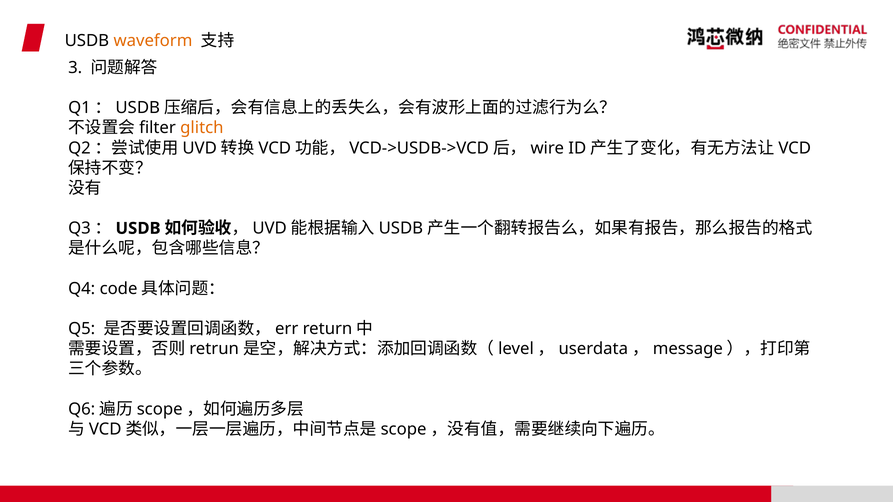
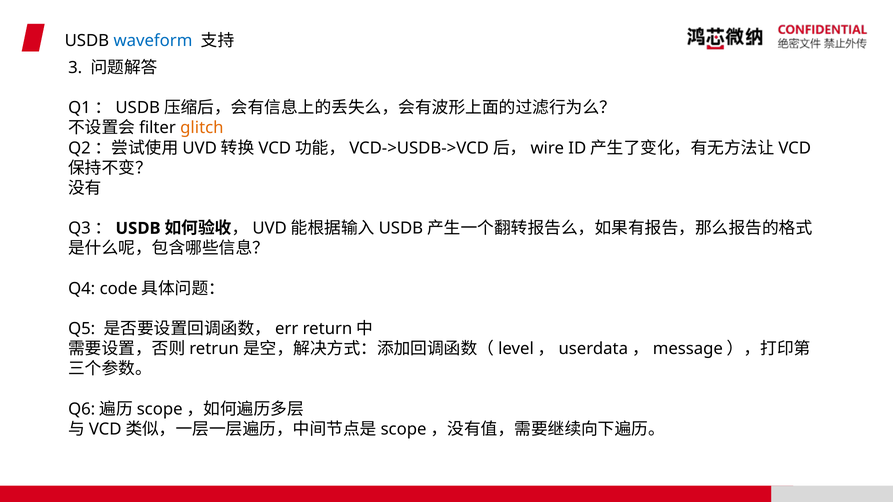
waveform colour: orange -> blue
